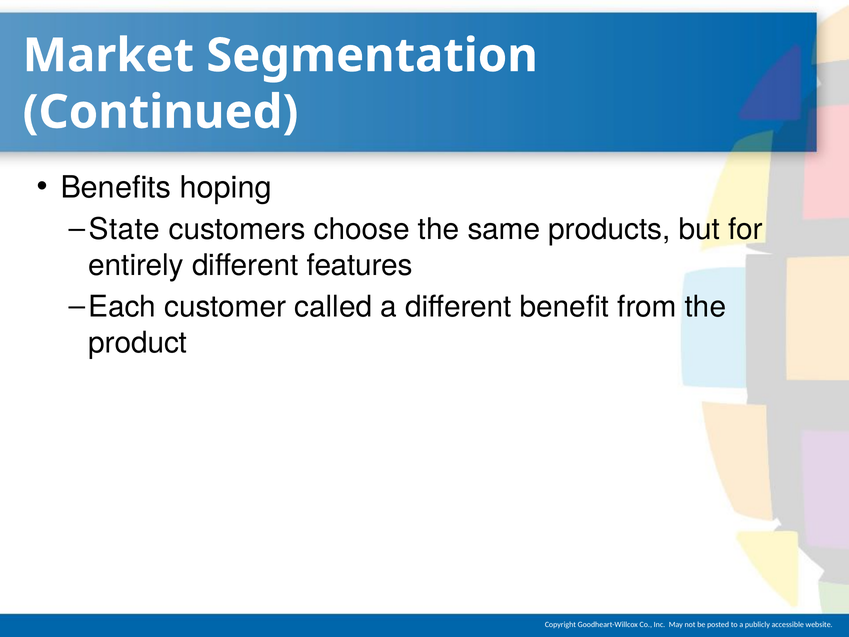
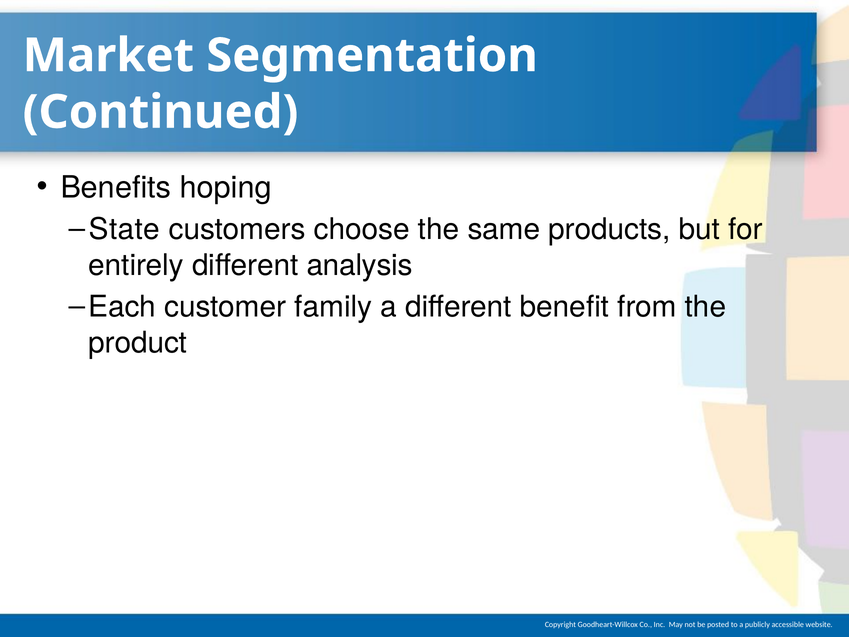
features: features -> analysis
called: called -> family
